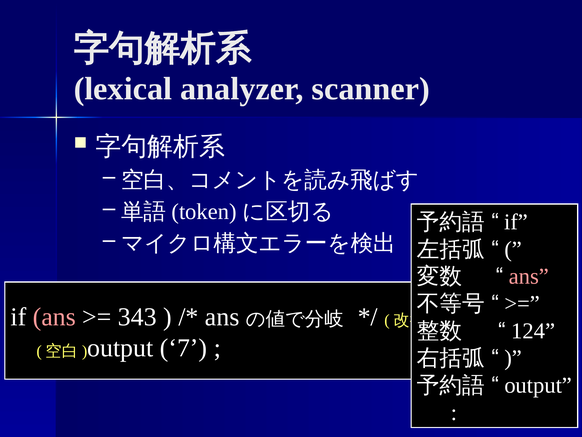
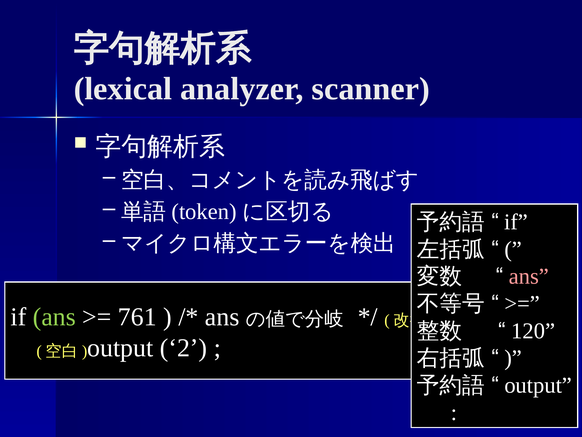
ans at (54, 316) colour: pink -> light green
343: 343 -> 761
124: 124 -> 120
7: 7 -> 2
